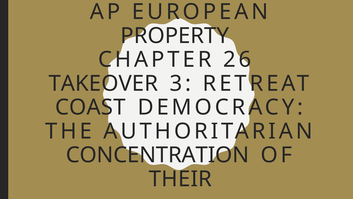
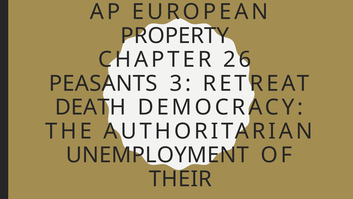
TAKEOVER: TAKEOVER -> PEASANTS
COAST: COAST -> DEATH
CONCENTRATION: CONCENTRATION -> UNEMPLOYMENT
